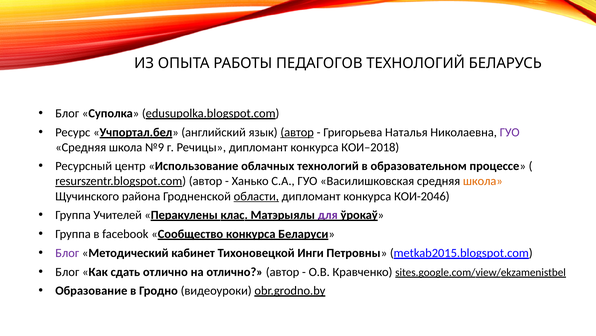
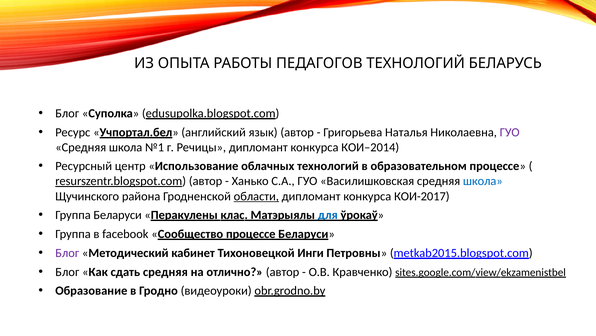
автор at (297, 132) underline: present -> none
№9: №9 -> №1
КОИ–2018: КОИ–2018 -> КОИ–2014
школа at (483, 181) colour: orange -> blue
КОИ-2046: КОИ-2046 -> КОИ-2017
Группа Учителей: Учителей -> Беларуси
для colour: purple -> blue
Сообщество конкурса: конкурса -> процессе
сдать отлично: отлично -> средняя
